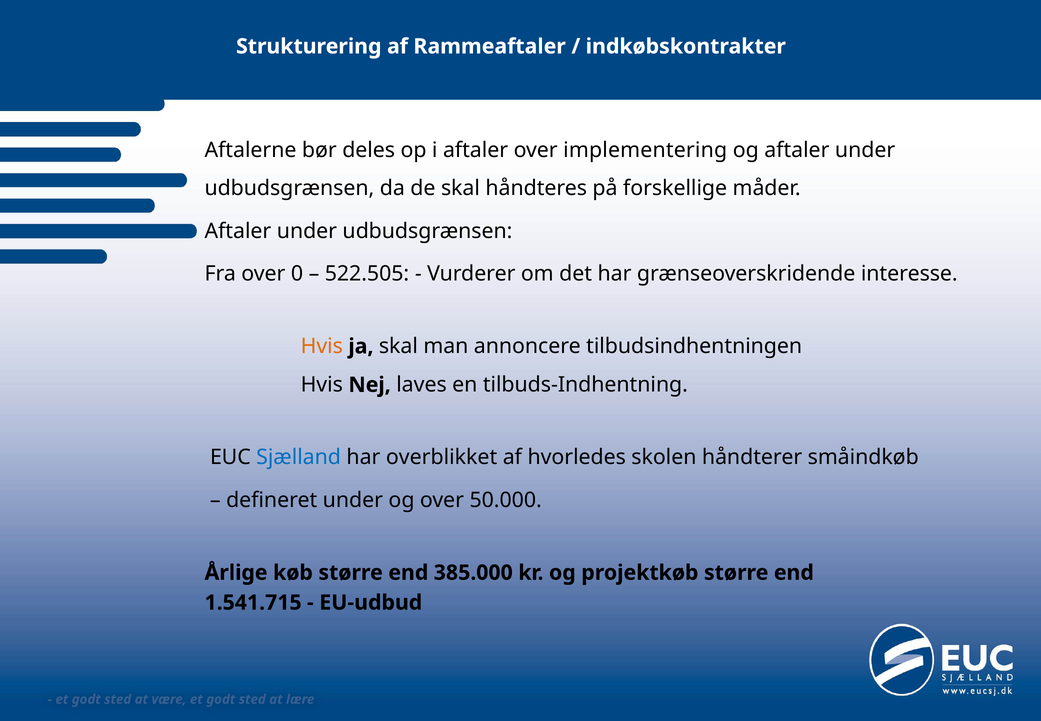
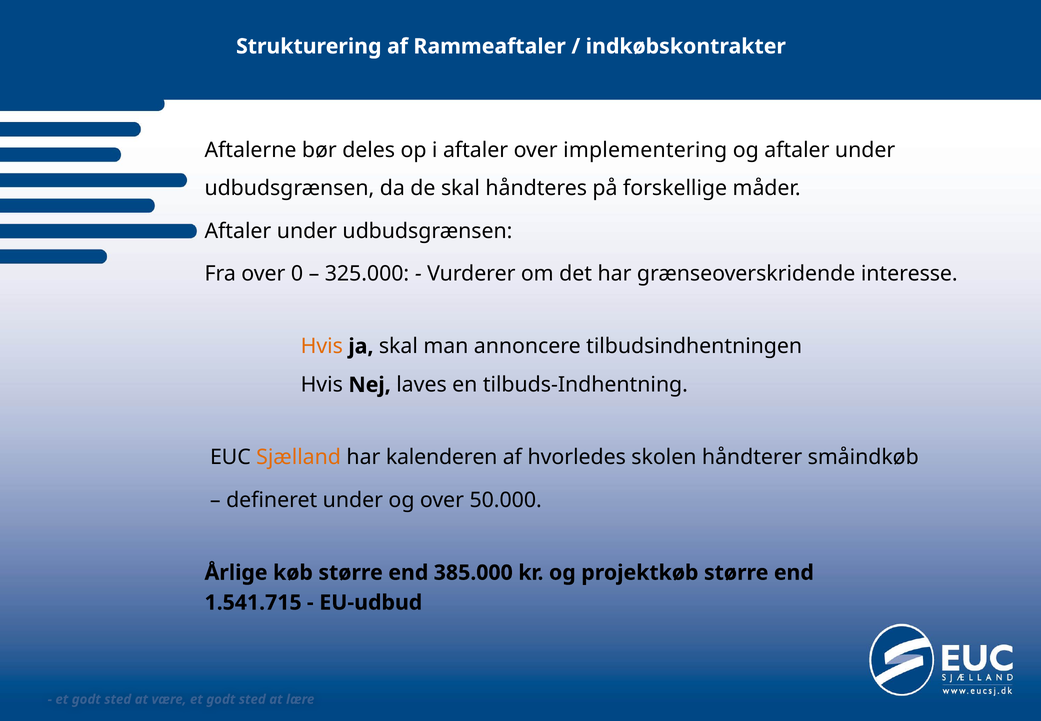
522.505: 522.505 -> 325.000
Sjælland colour: blue -> orange
overblikket: overblikket -> kalenderen
